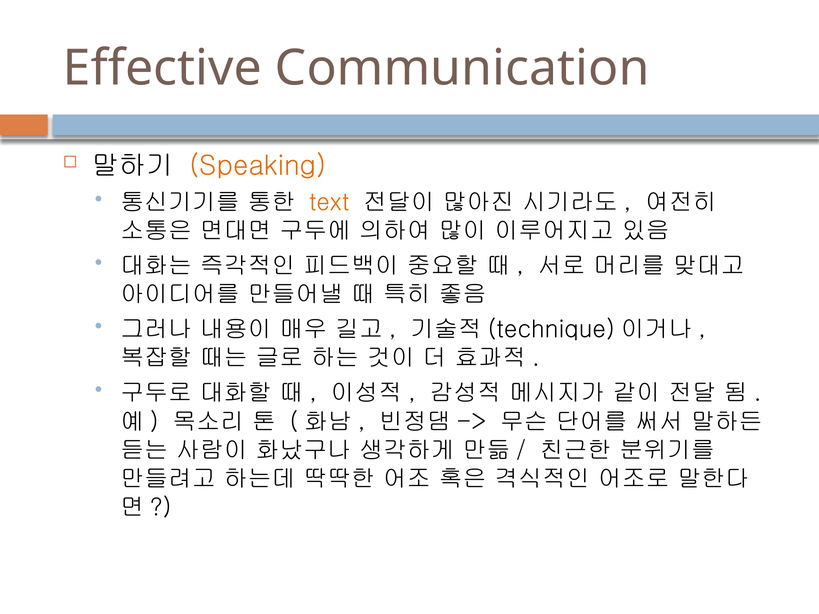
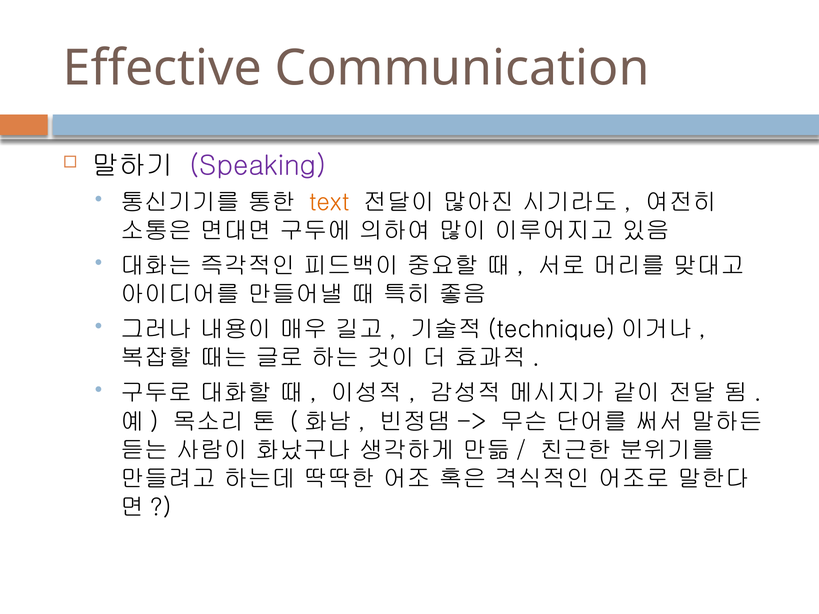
Speaking colour: orange -> purple
